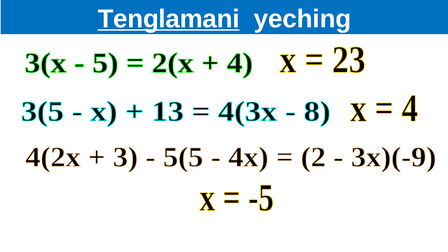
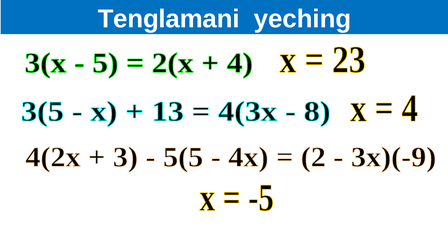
Tenglamani underline: present -> none
